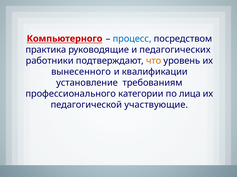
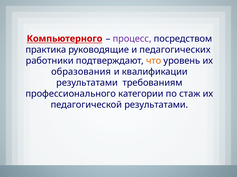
процесс colour: blue -> purple
вынесенного: вынесенного -> образования
установление at (87, 83): установление -> результатами
лица: лица -> стаж
педагогической участвующие: участвующие -> результатами
